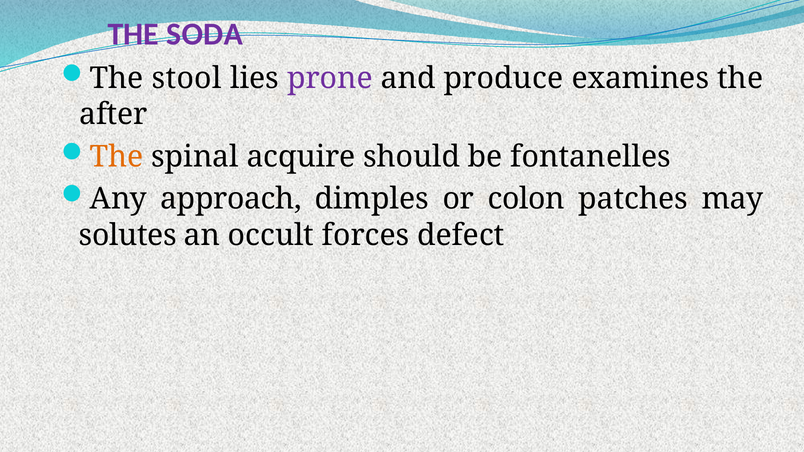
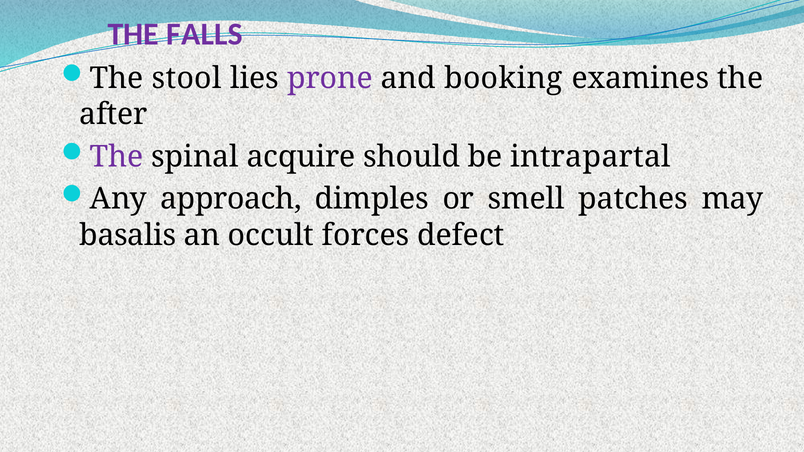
SODA: SODA -> FALLS
produce: produce -> booking
The at (117, 157) colour: orange -> purple
fontanelles: fontanelles -> intrapartal
colon: colon -> smell
solutes: solutes -> basalis
